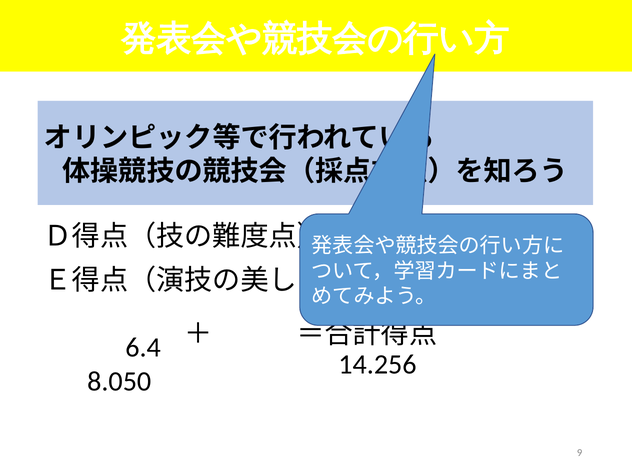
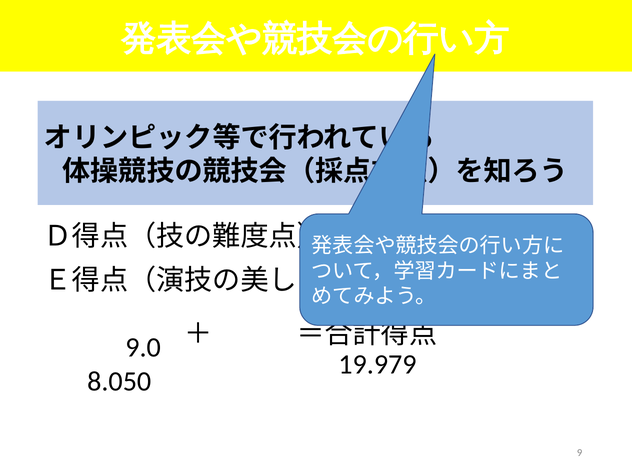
6.4: 6.4 -> 9.0
14.256: 14.256 -> 19.979
